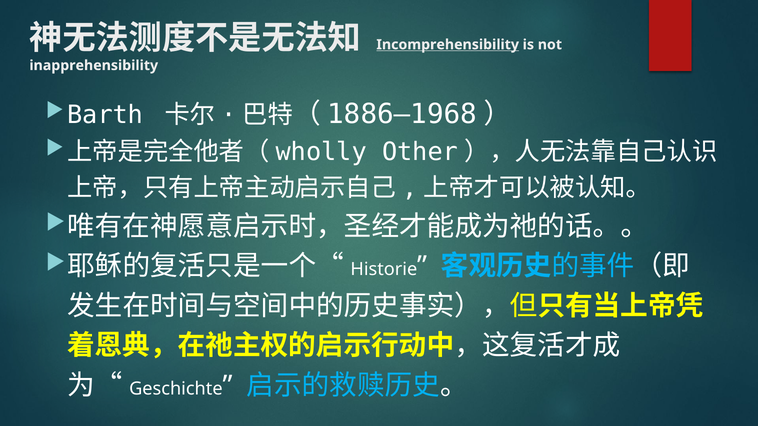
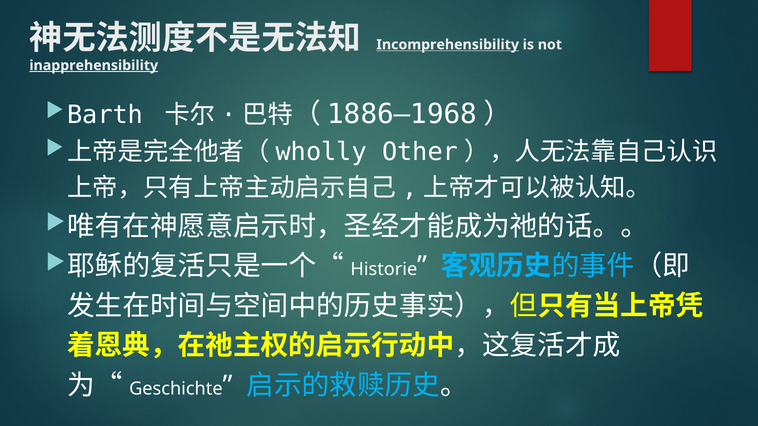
inapprehensibility underline: none -> present
